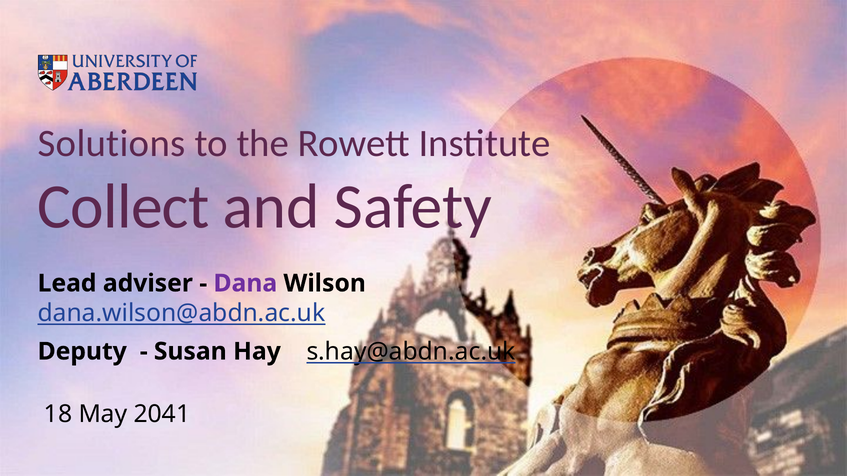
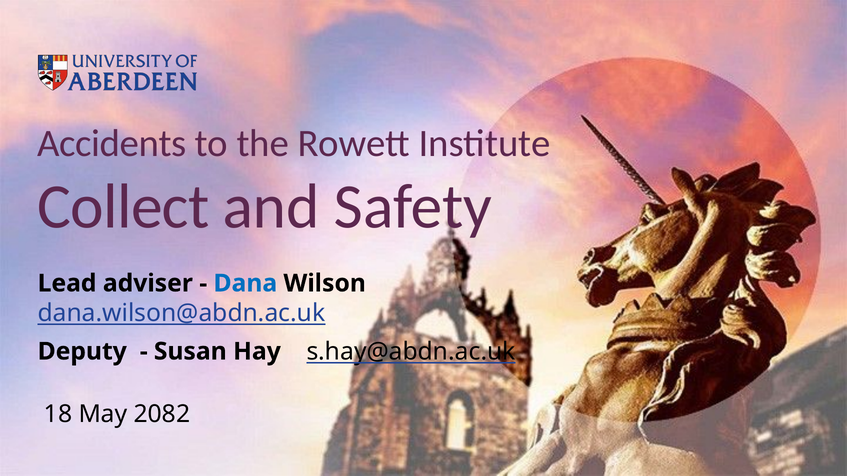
Solutions: Solutions -> Accidents
Dana colour: purple -> blue
2041: 2041 -> 2082
